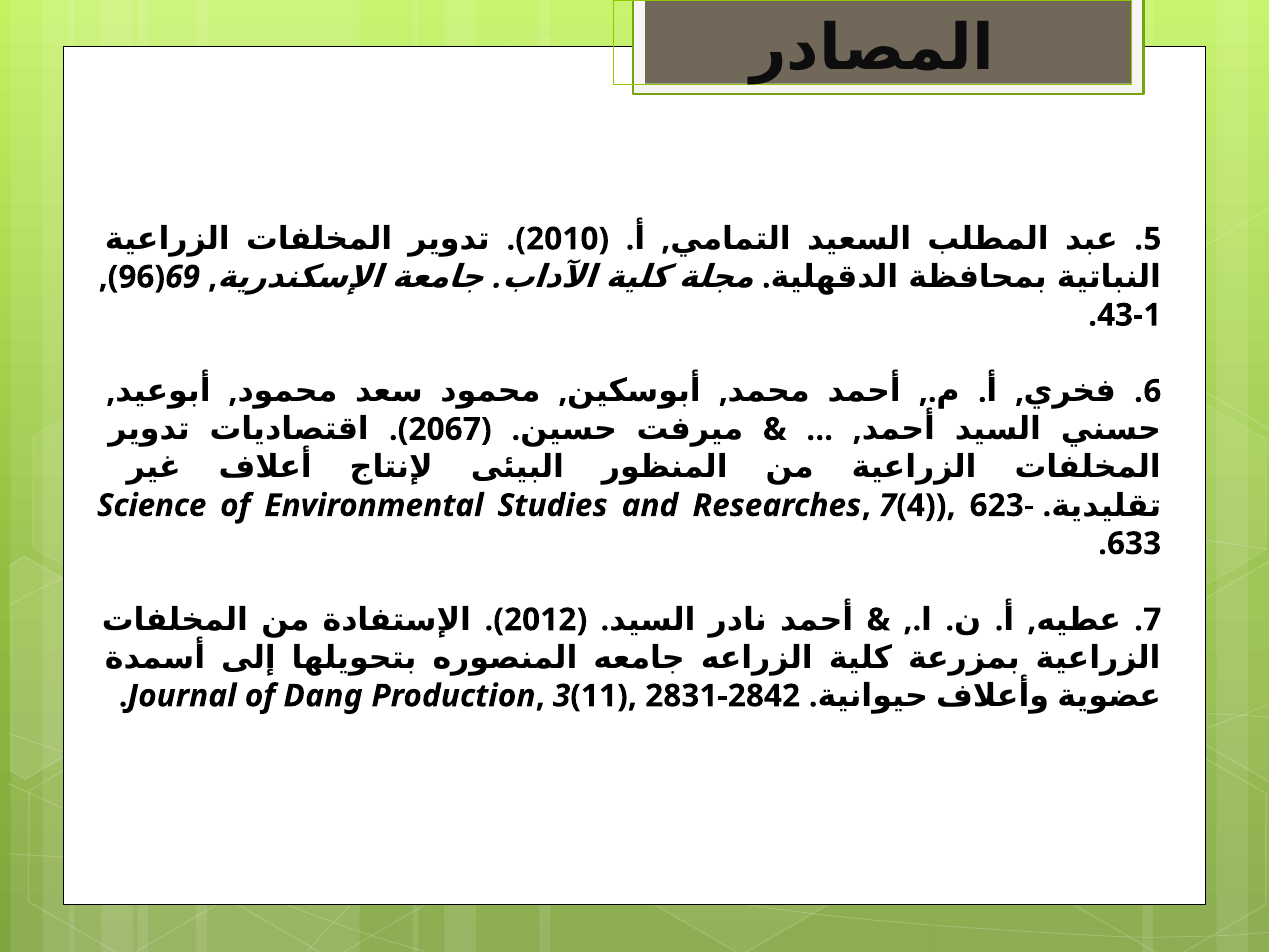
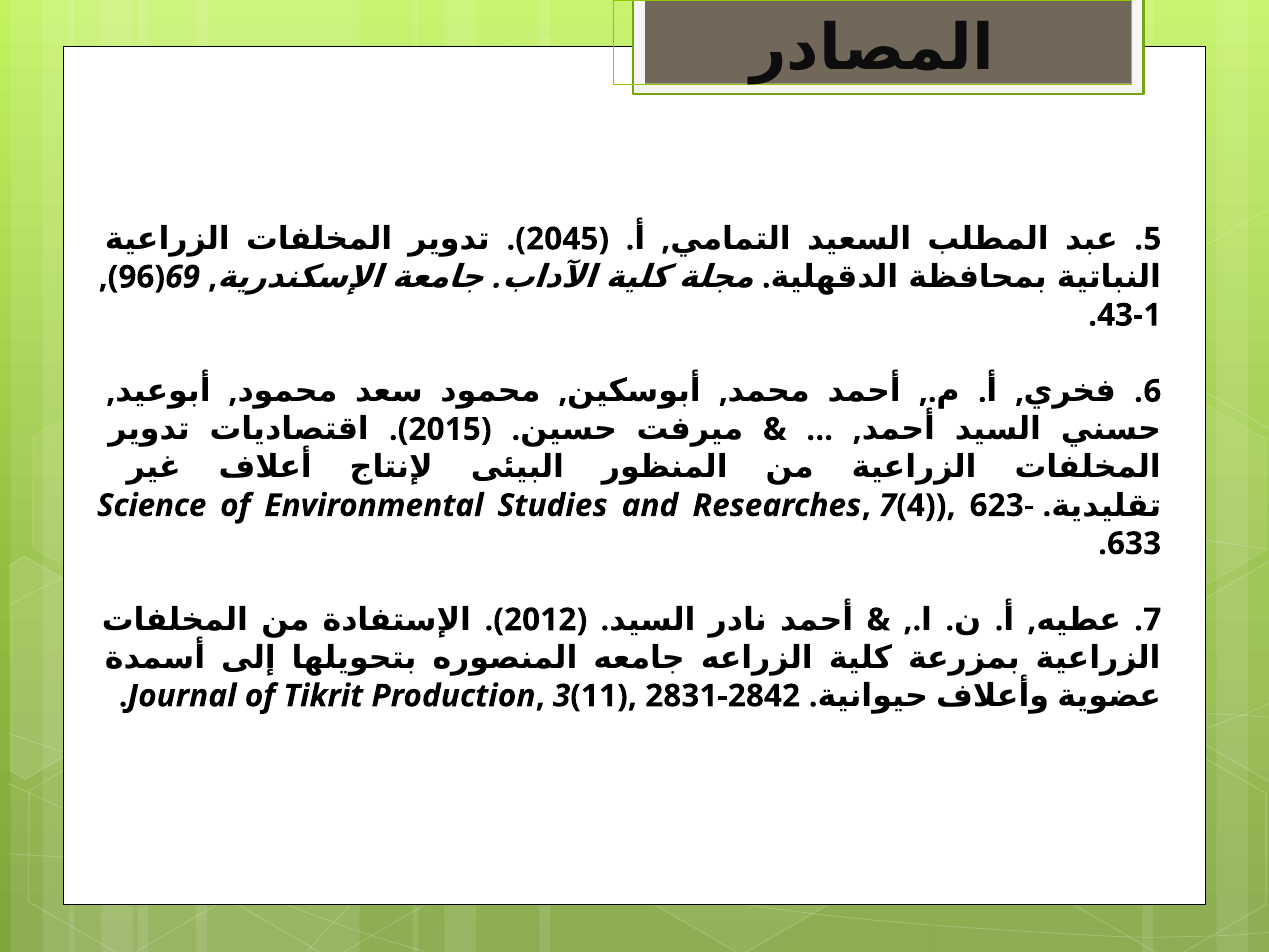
2010: 2010 -> 2045
2067: 2067 -> 2015
Dang: Dang -> Tikrit
